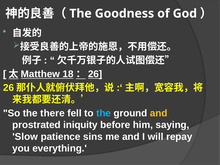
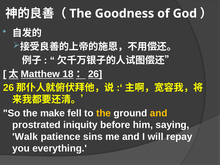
there: there -> make
the at (104, 113) colour: light blue -> yellow
Slow: Slow -> Walk
